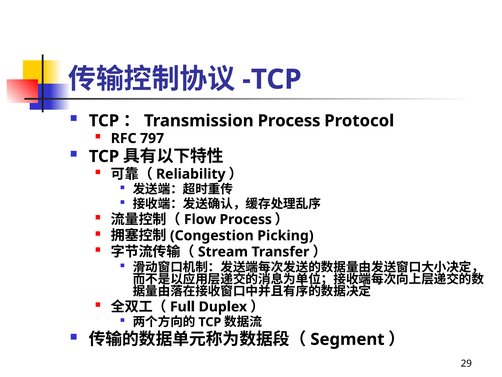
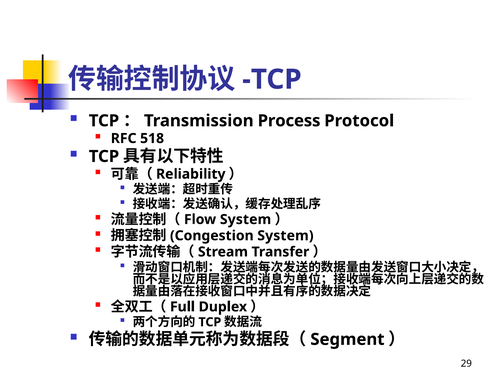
797: 797 -> 518
Process at (246, 219): Process -> System
Picking at (285, 235): Picking -> System
